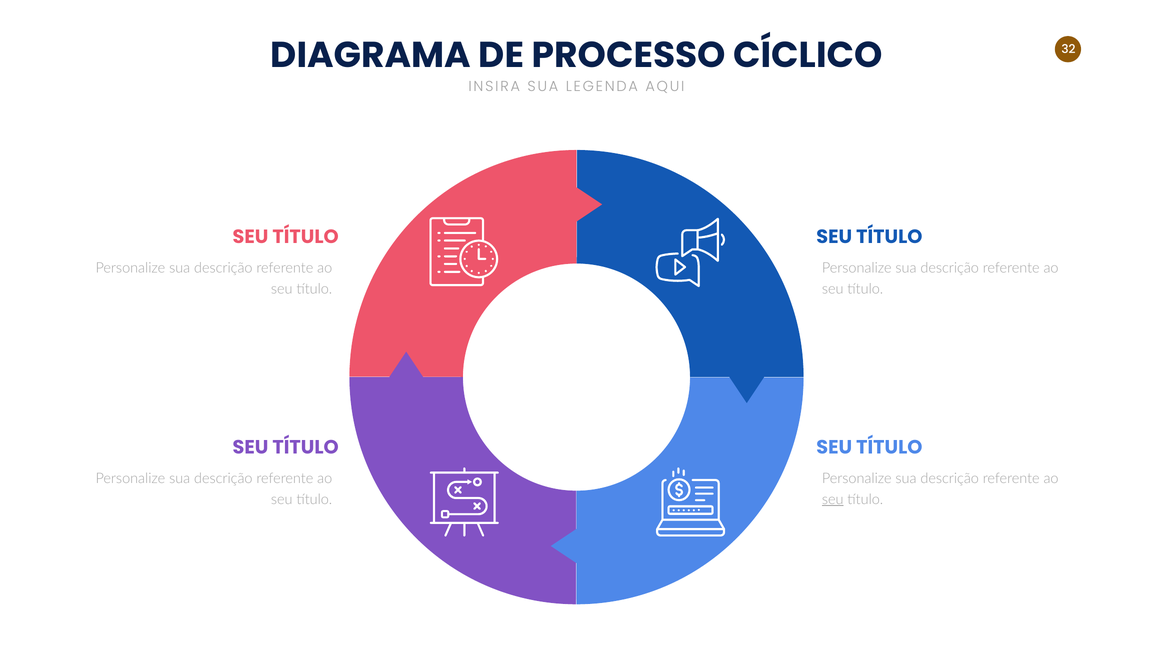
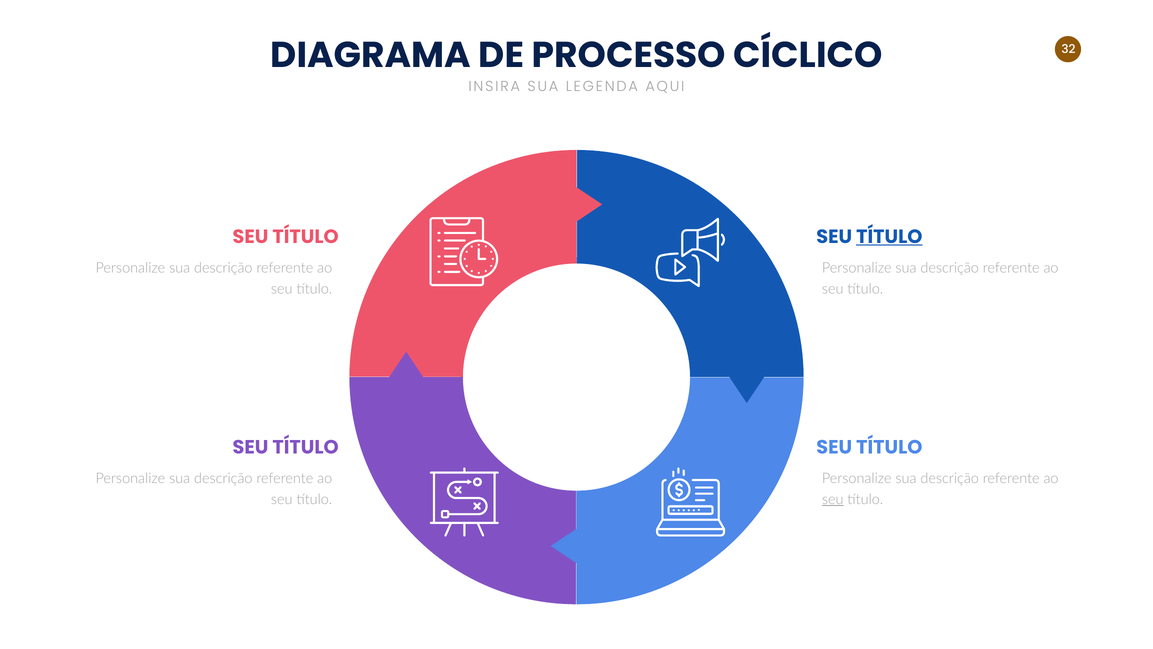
TÍTULO at (889, 237) underline: none -> present
